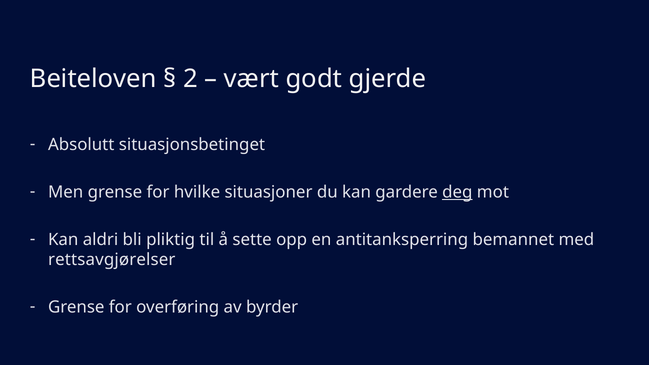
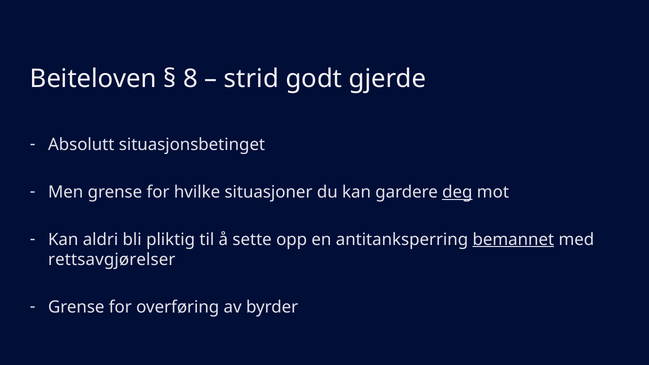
2: 2 -> 8
vært: vært -> strid
bemannet underline: none -> present
